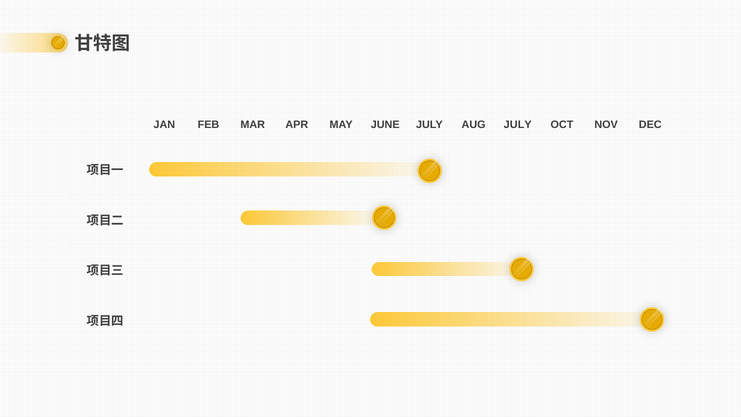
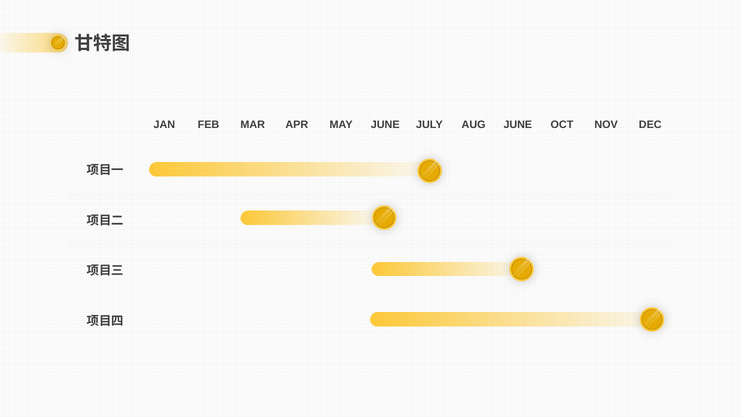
AUG JULY: JULY -> JUNE
